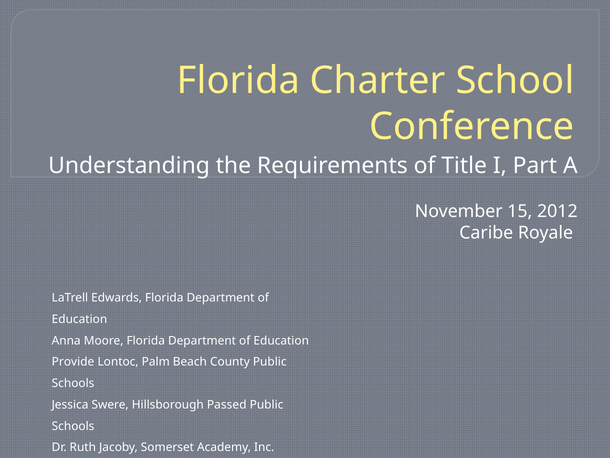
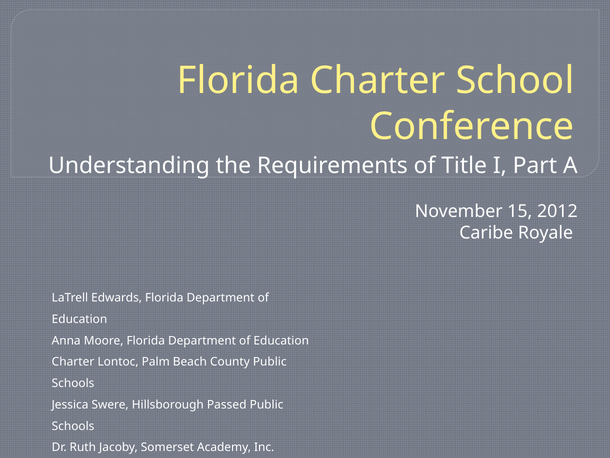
Provide at (73, 362): Provide -> Charter
